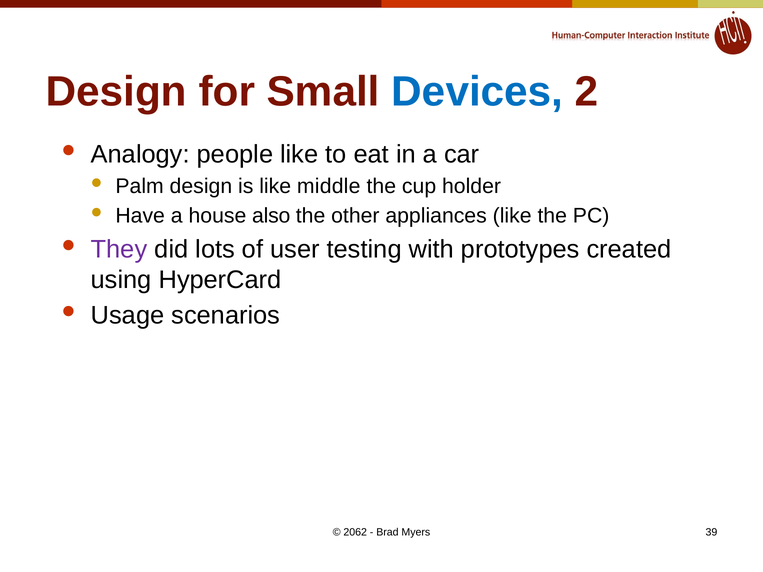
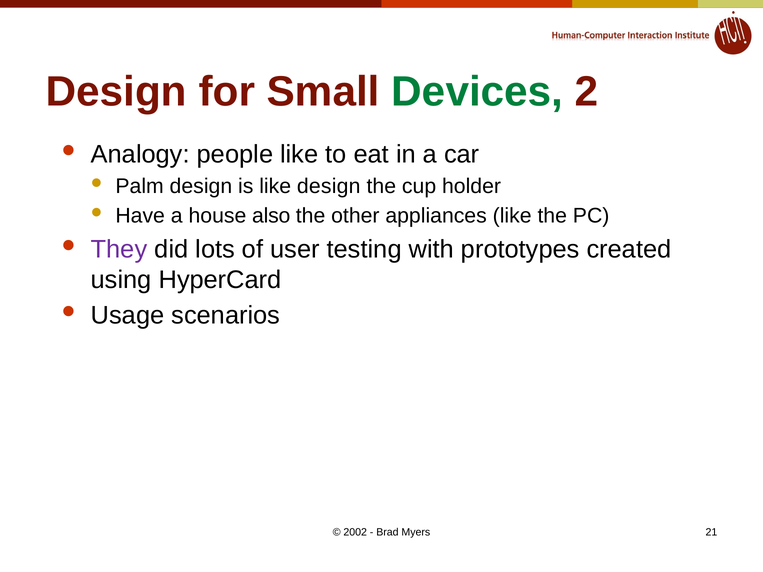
Devices colour: blue -> green
like middle: middle -> design
2062: 2062 -> 2002
39: 39 -> 21
